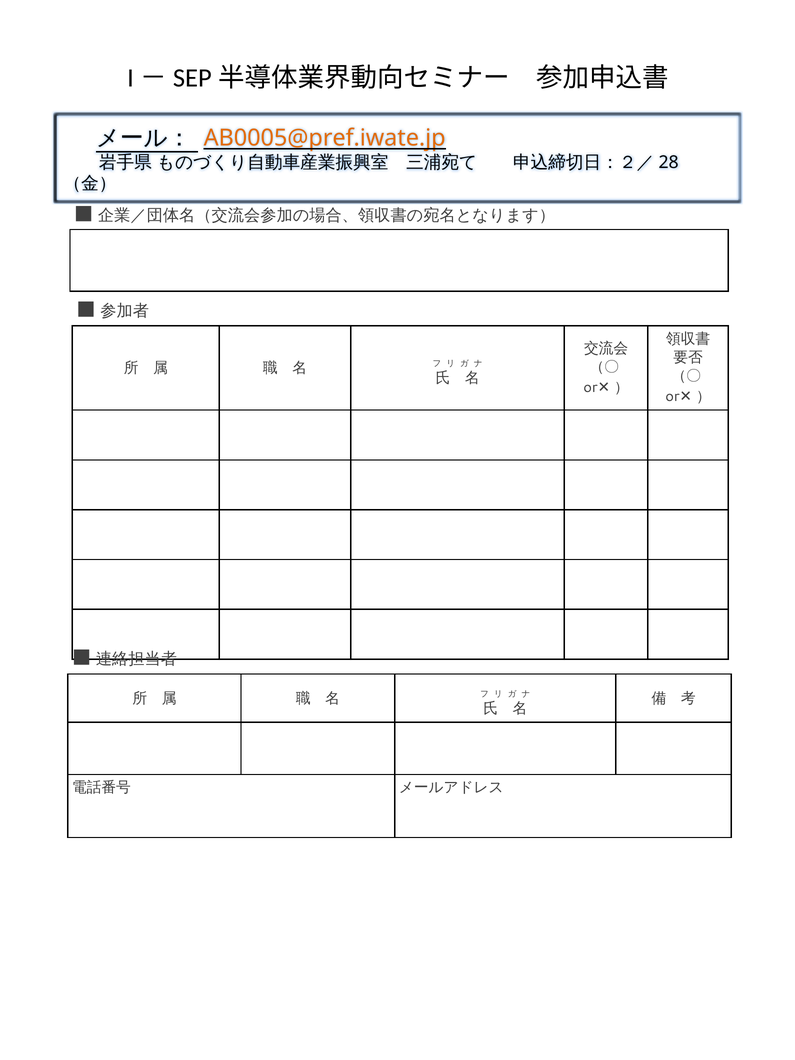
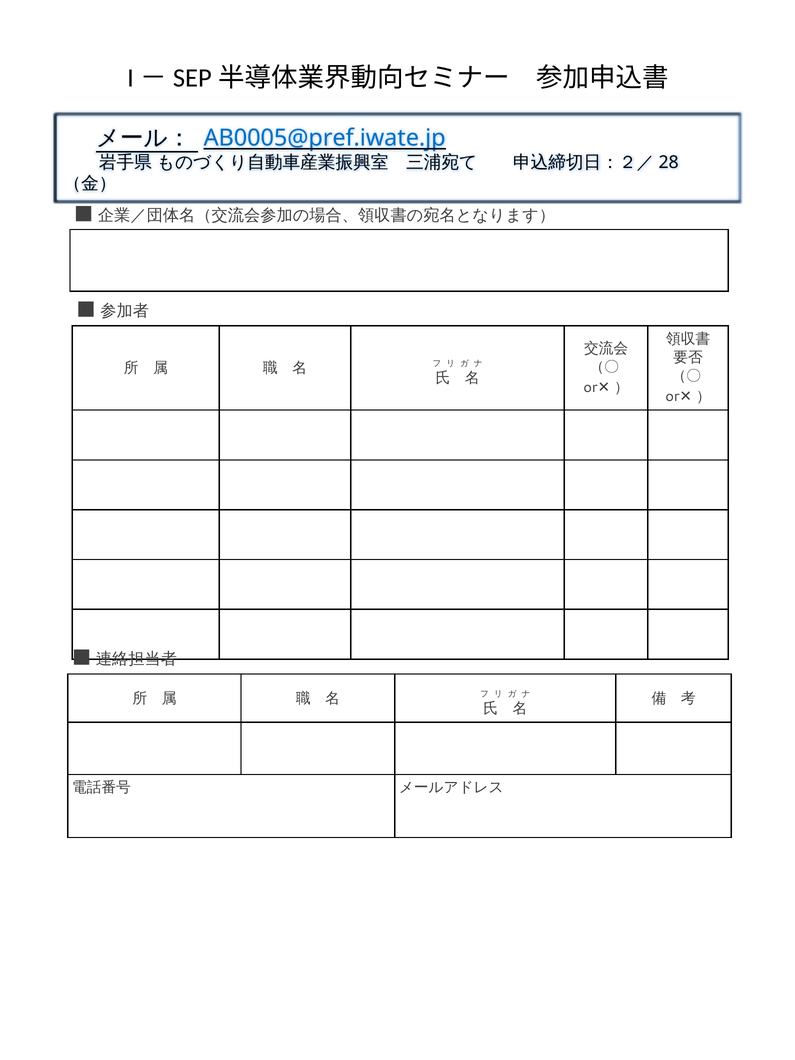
AB0005@pref.iwate.jp colour: orange -> blue
